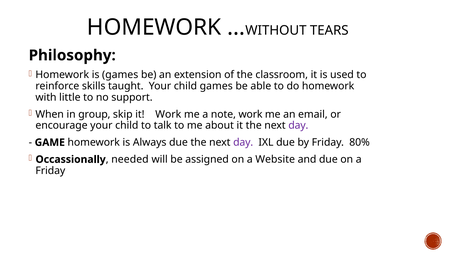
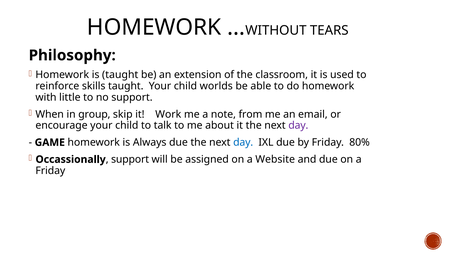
is games: games -> taught
child games: games -> worlds
note work: work -> from
day at (243, 142) colour: purple -> blue
needed at (130, 159): needed -> support
